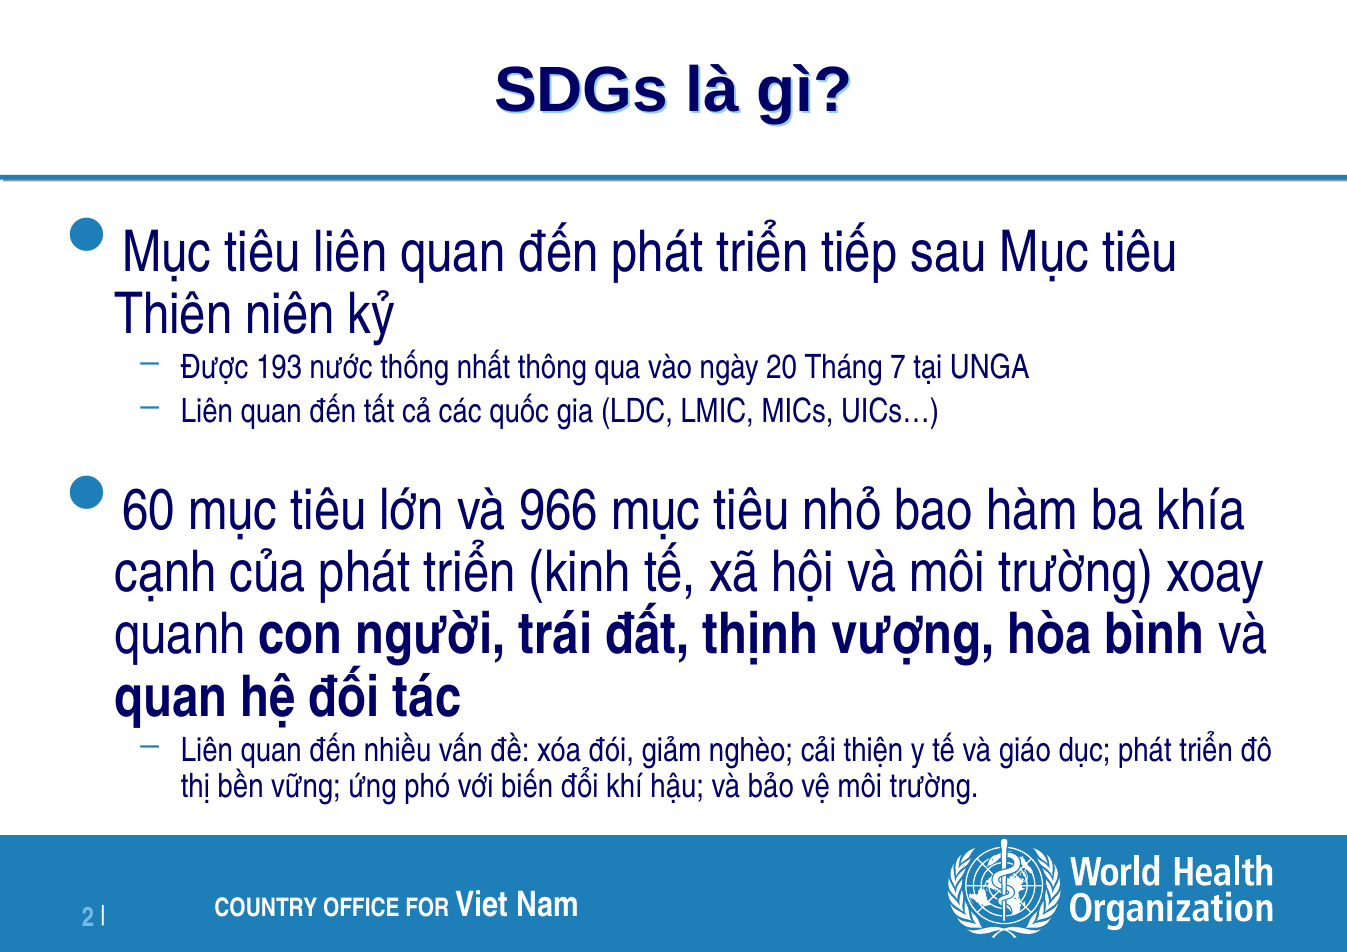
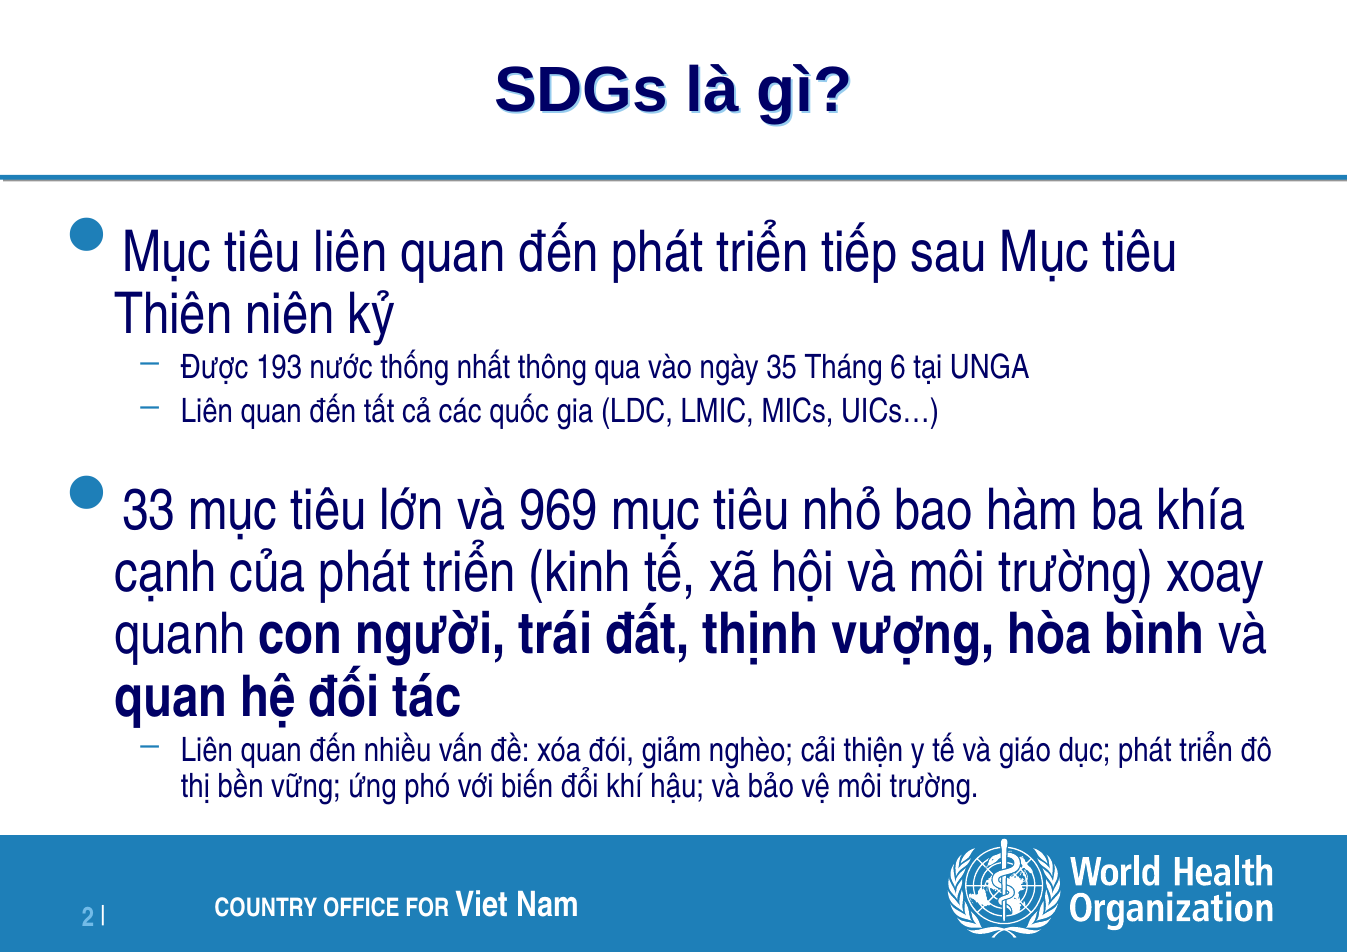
20: 20 -> 35
7: 7 -> 6
60: 60 -> 33
966: 966 -> 969
